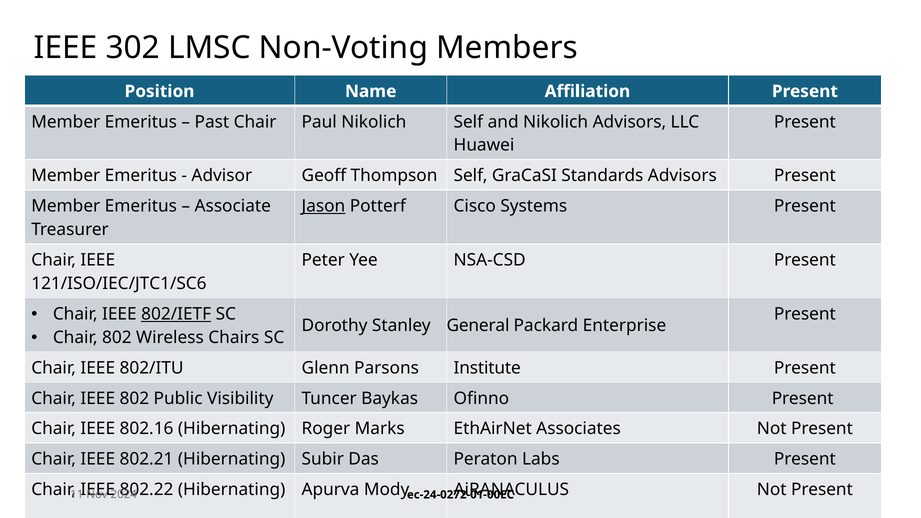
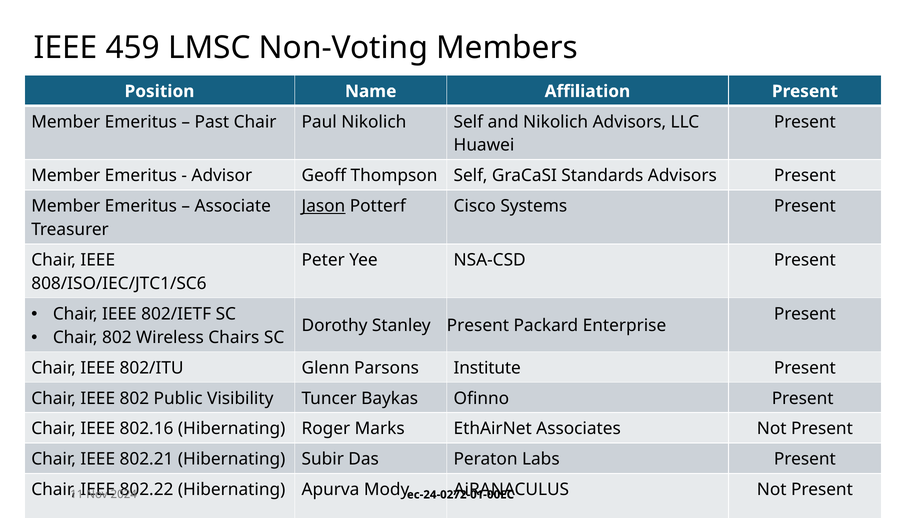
302: 302 -> 459
121/ISO/IEC/JTC1/SC6: 121/ISO/IEC/JTC1/SC6 -> 808/ISO/IEC/JTC1/SC6
802/IETF underline: present -> none
Stanley General: General -> Present
